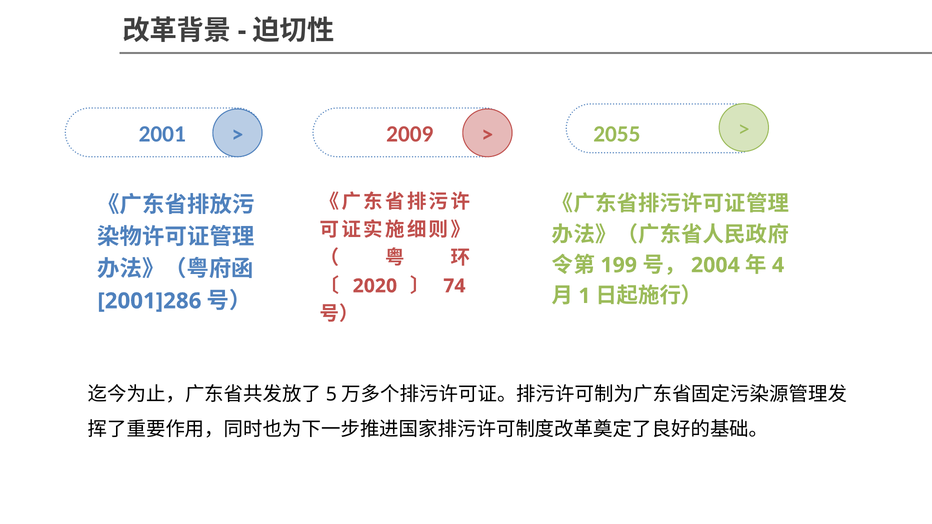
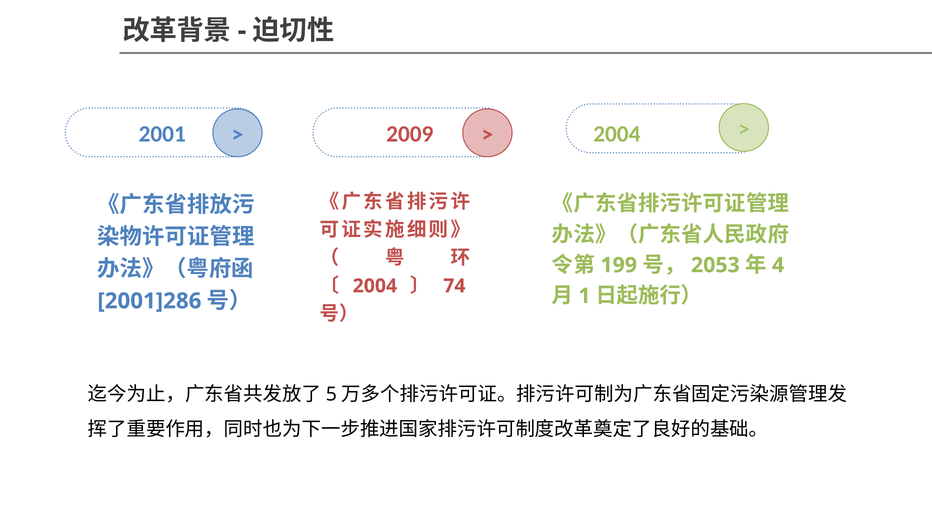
2009 2055: 2055 -> 2004
2004: 2004 -> 2053
2020 at (375, 286): 2020 -> 2004
